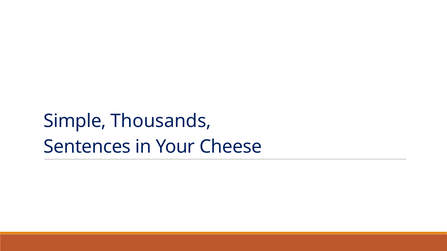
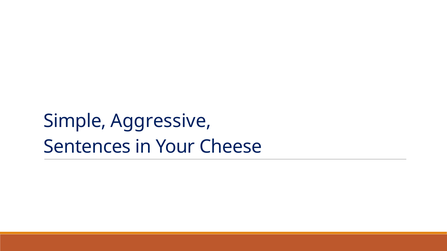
Thousands: Thousands -> Aggressive
